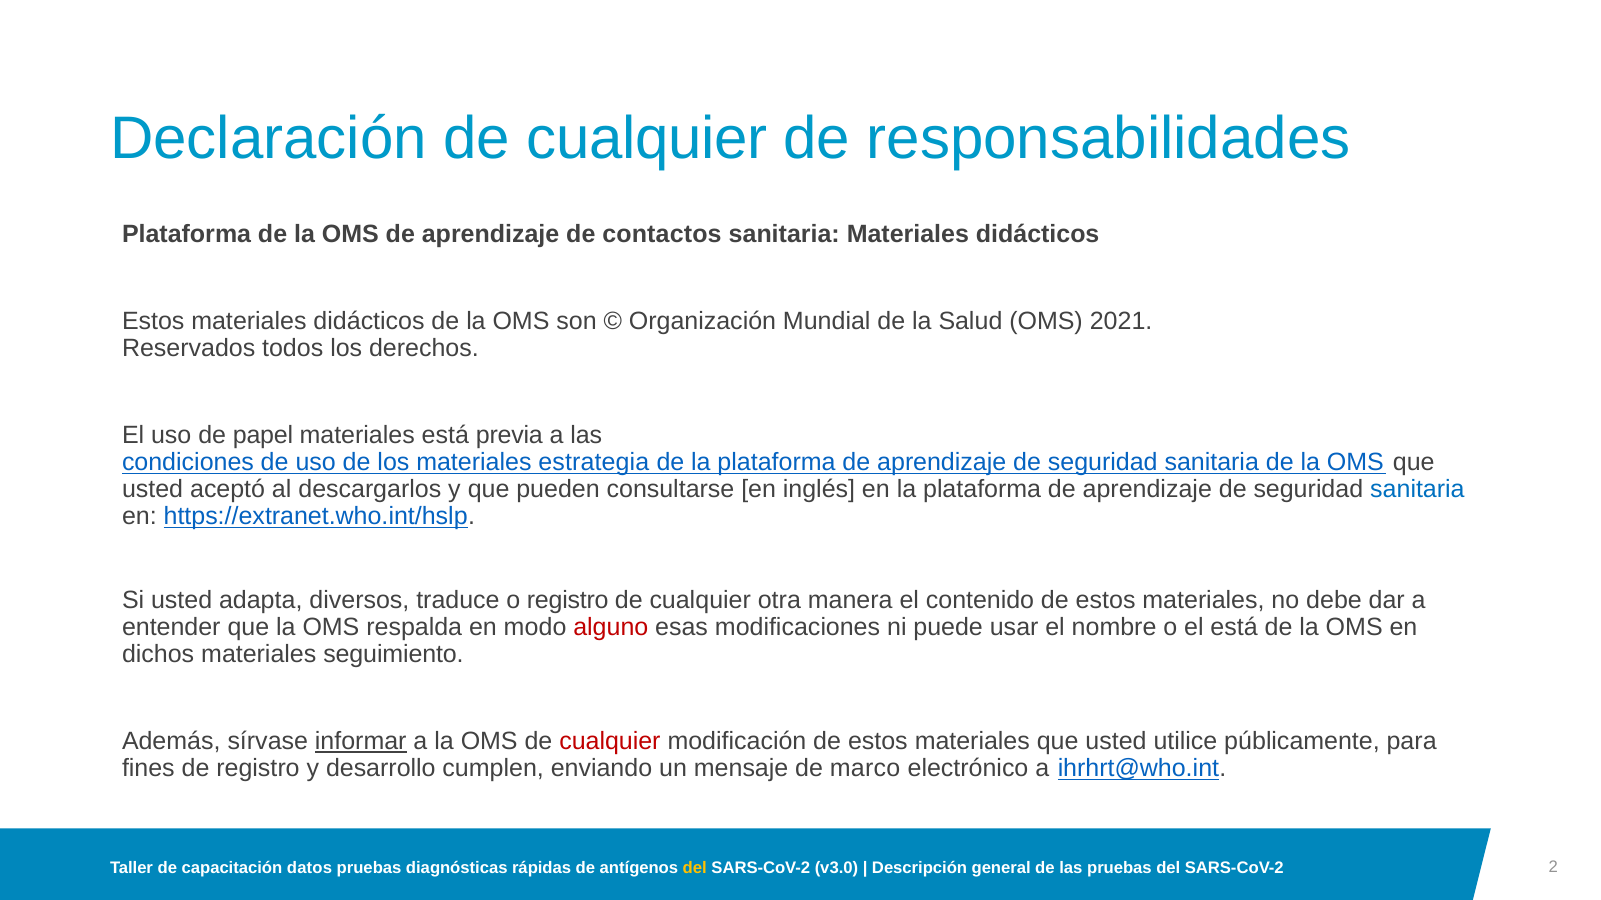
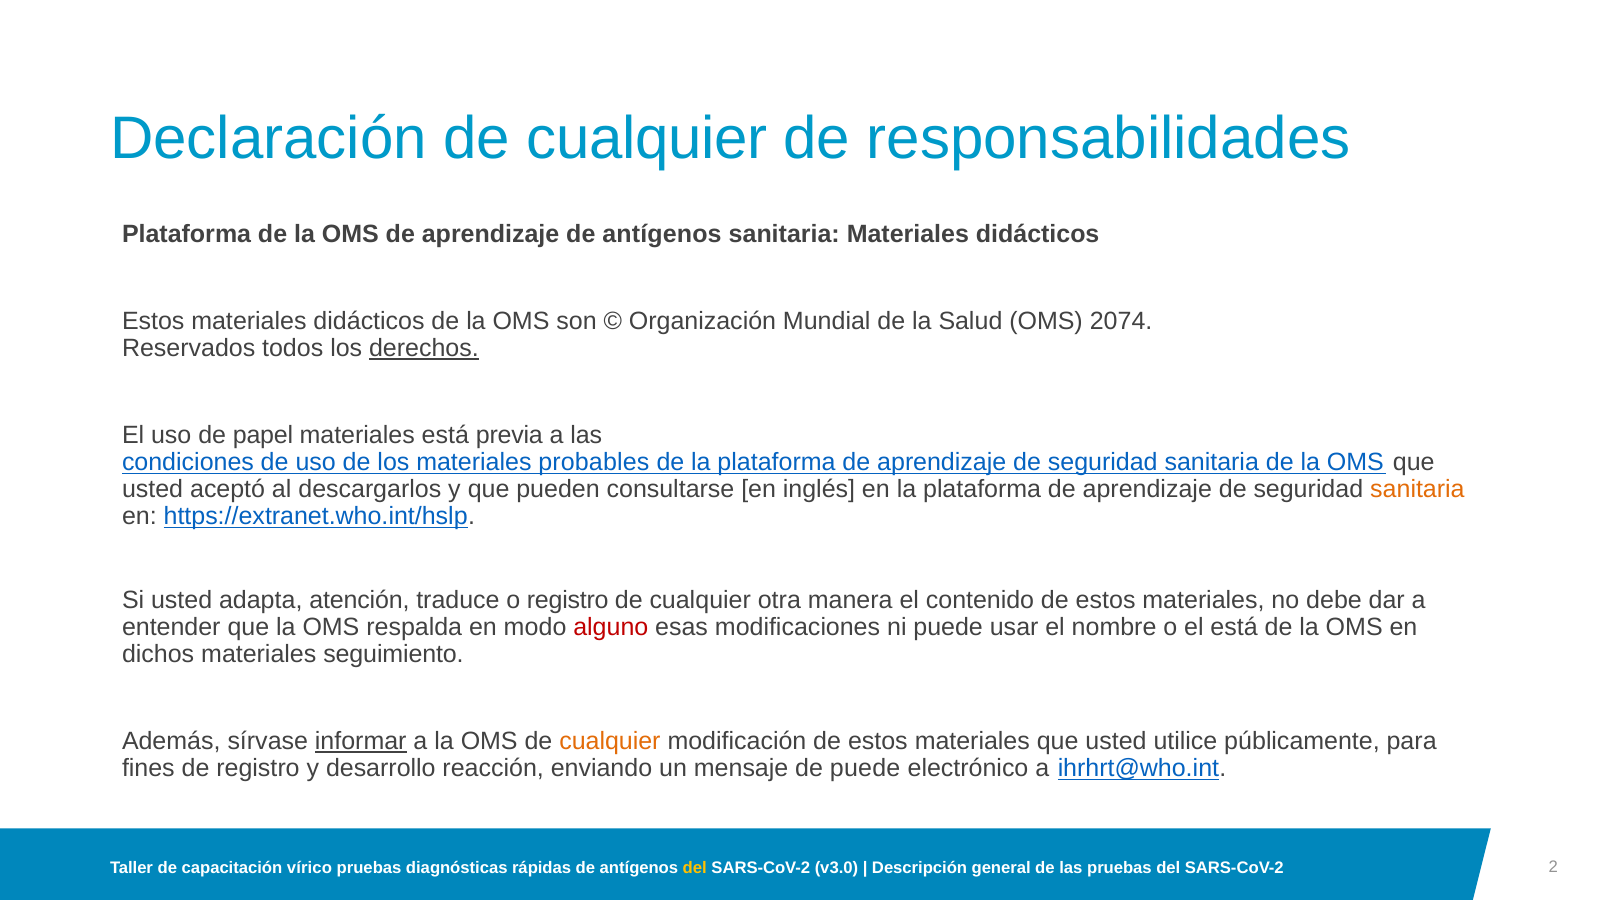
aprendizaje de contactos: contactos -> antígenos
2021: 2021 -> 2074
derechos underline: none -> present
estrategia: estrategia -> probables
sanitaria at (1417, 490) colour: blue -> orange
diversos: diversos -> atención
cualquier at (610, 742) colour: red -> orange
cumplen: cumplen -> reacción
de marco: marco -> puede
datos: datos -> vírico
